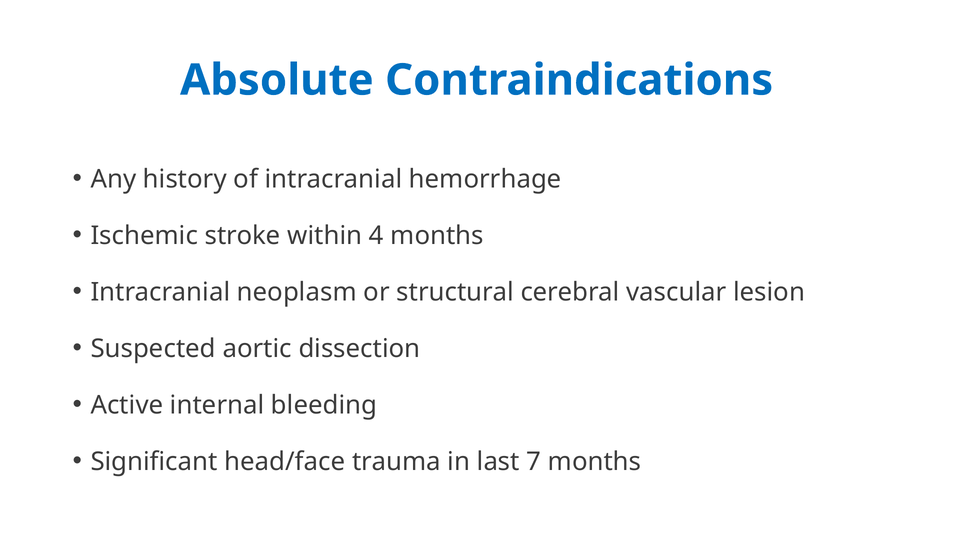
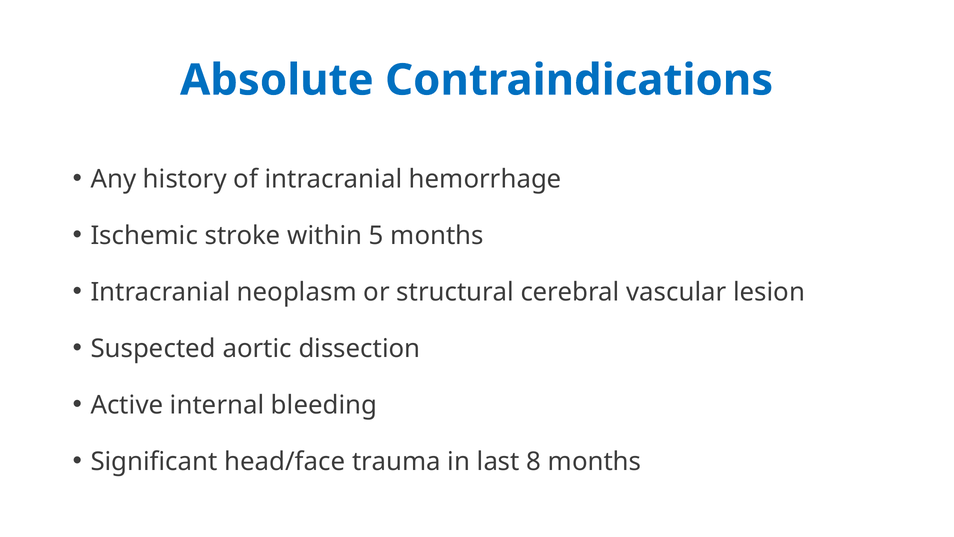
4: 4 -> 5
7: 7 -> 8
